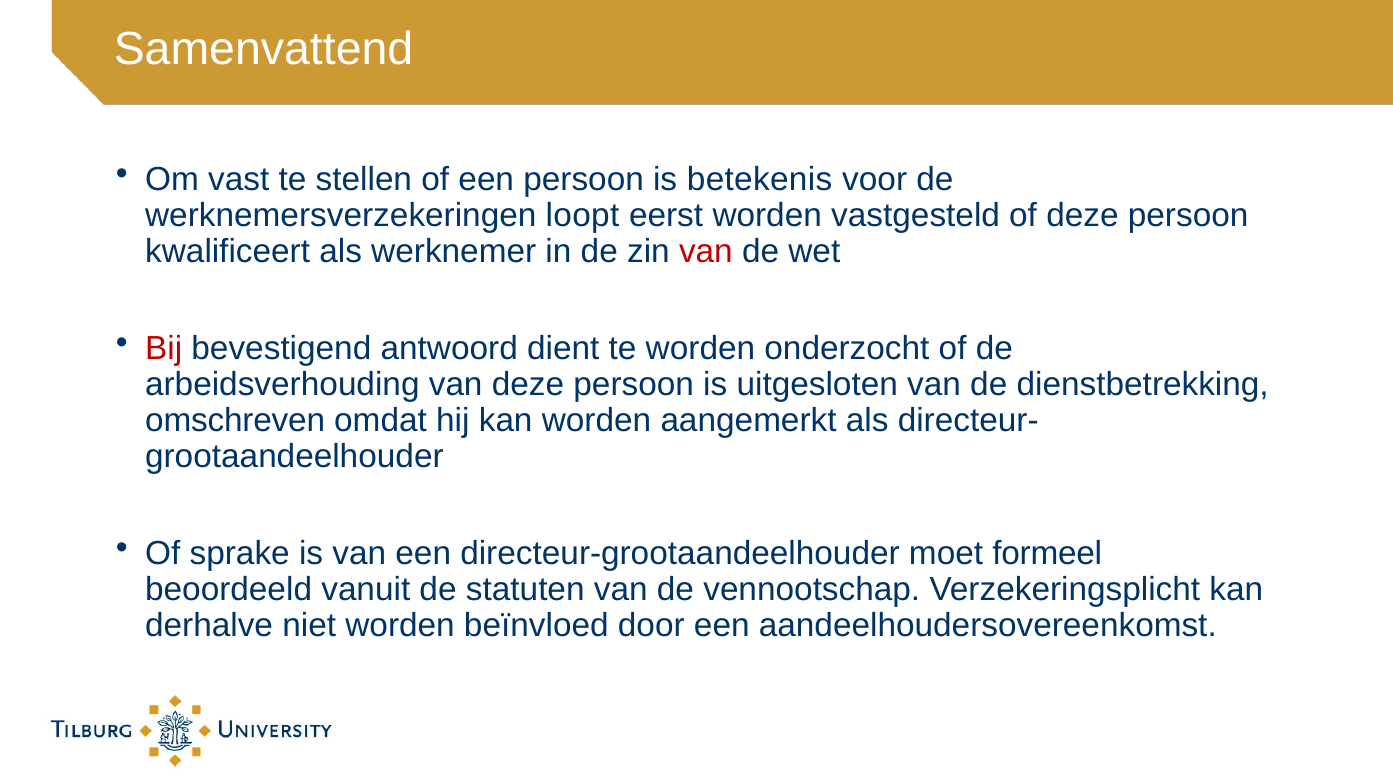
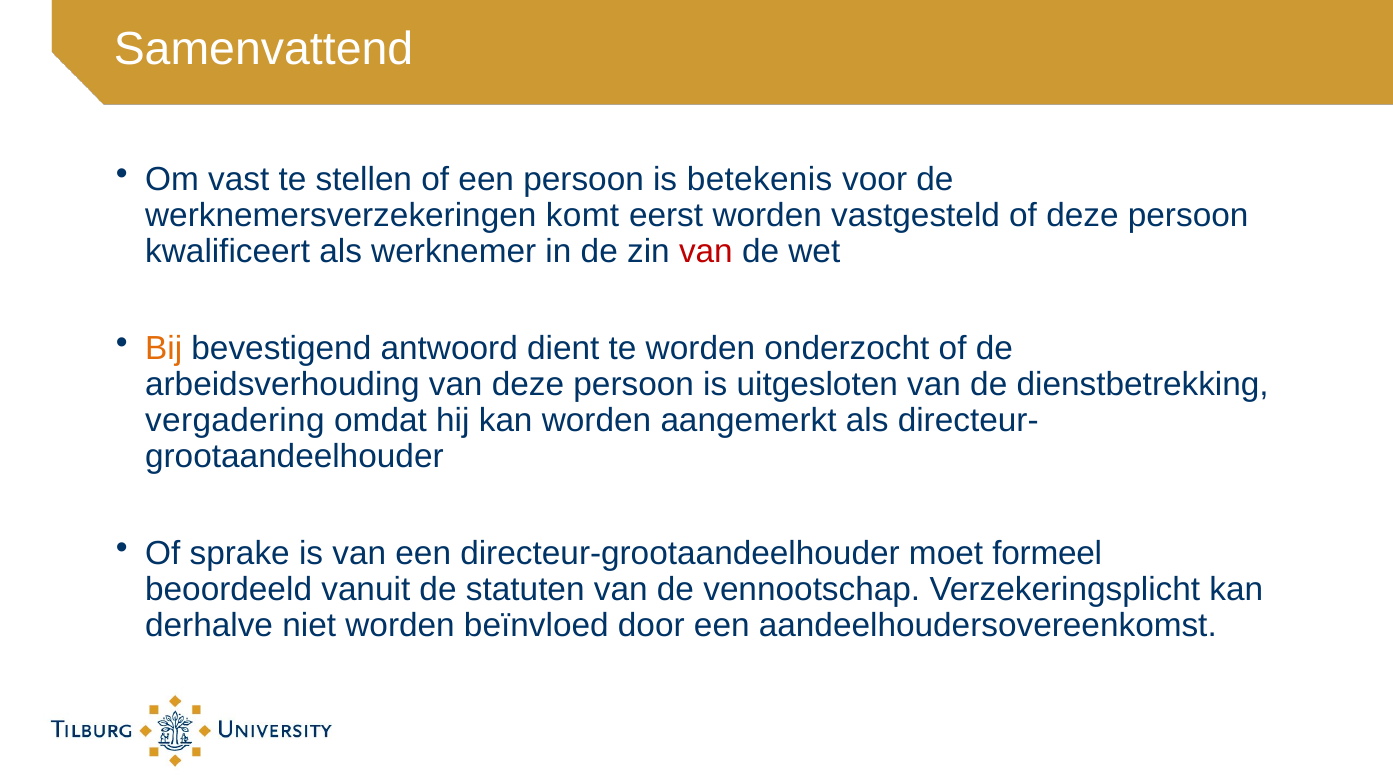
loopt: loopt -> komt
Bij colour: red -> orange
omschreven: omschreven -> vergadering
